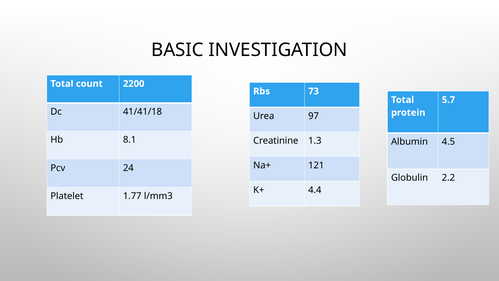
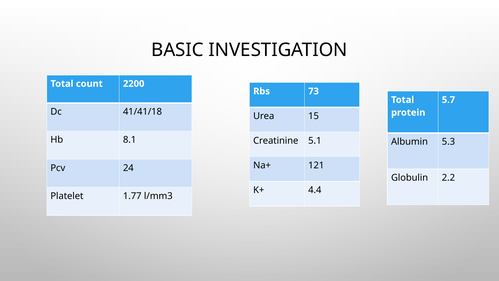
97: 97 -> 15
1.3: 1.3 -> 5.1
4.5: 4.5 -> 5.3
